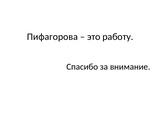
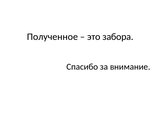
Пифагорова: Пифагорова -> Полученное
работу: работу -> забора
